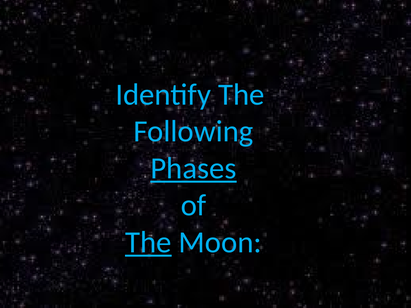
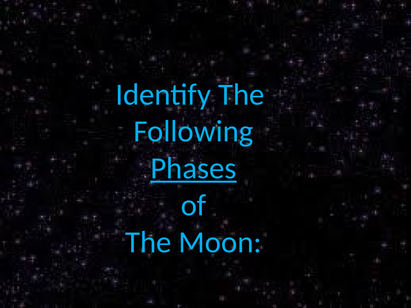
The at (148, 243) underline: present -> none
